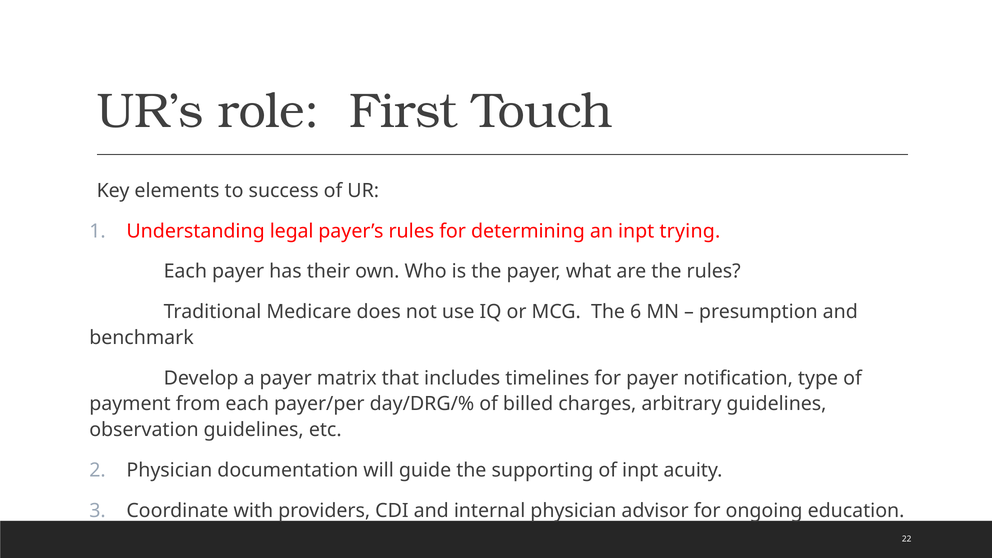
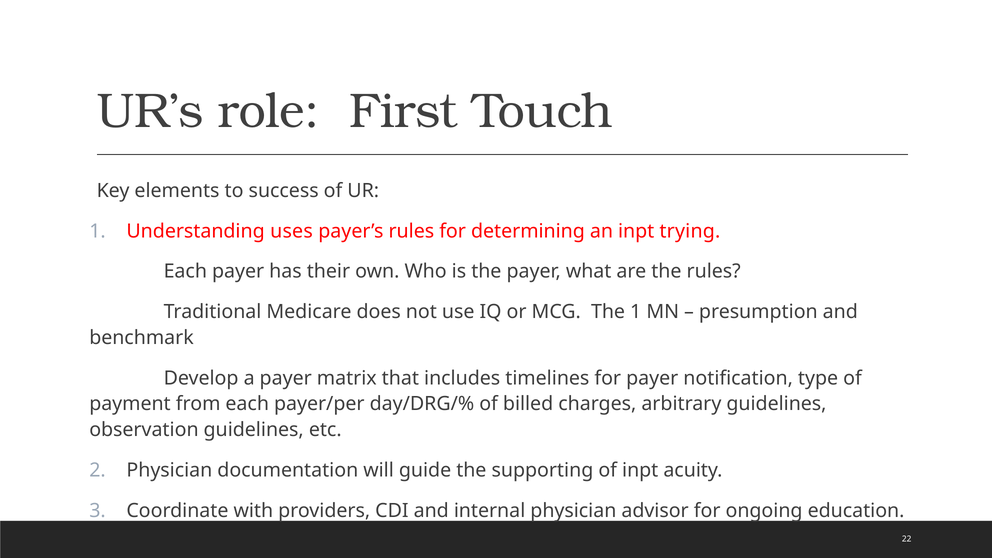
legal: legal -> uses
The 6: 6 -> 1
